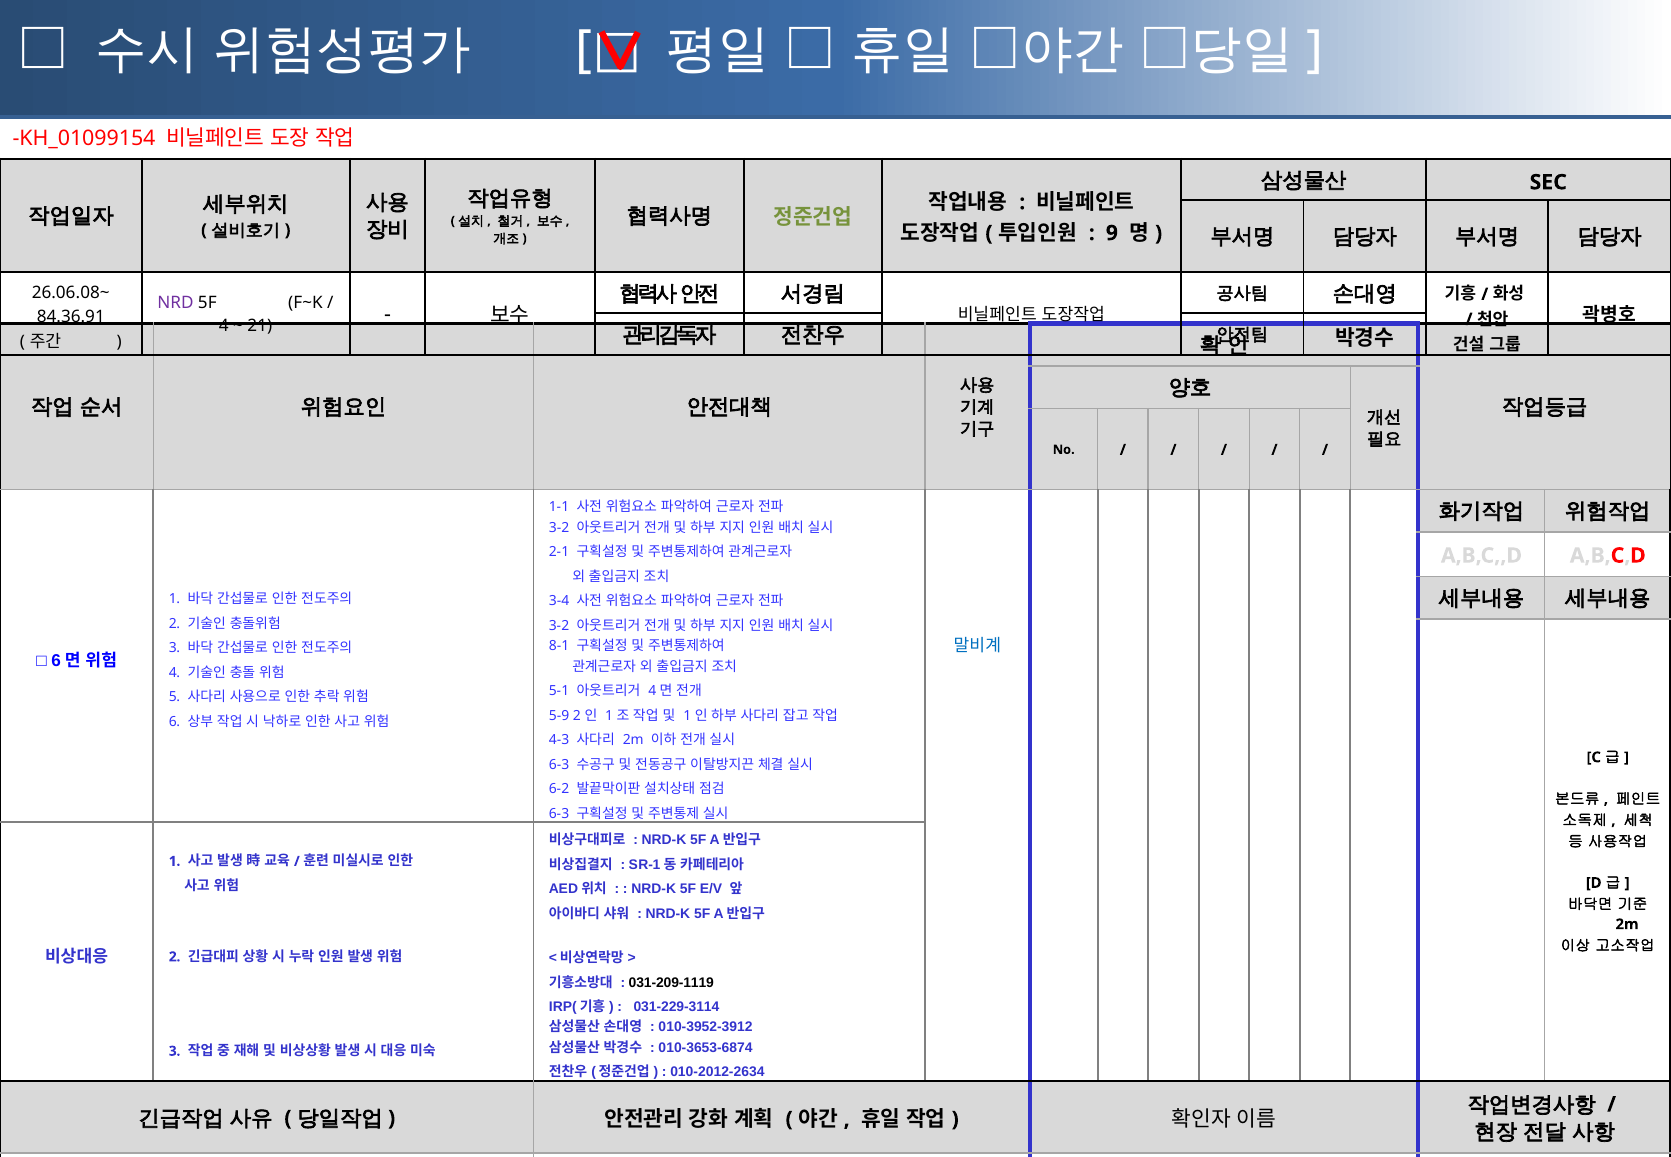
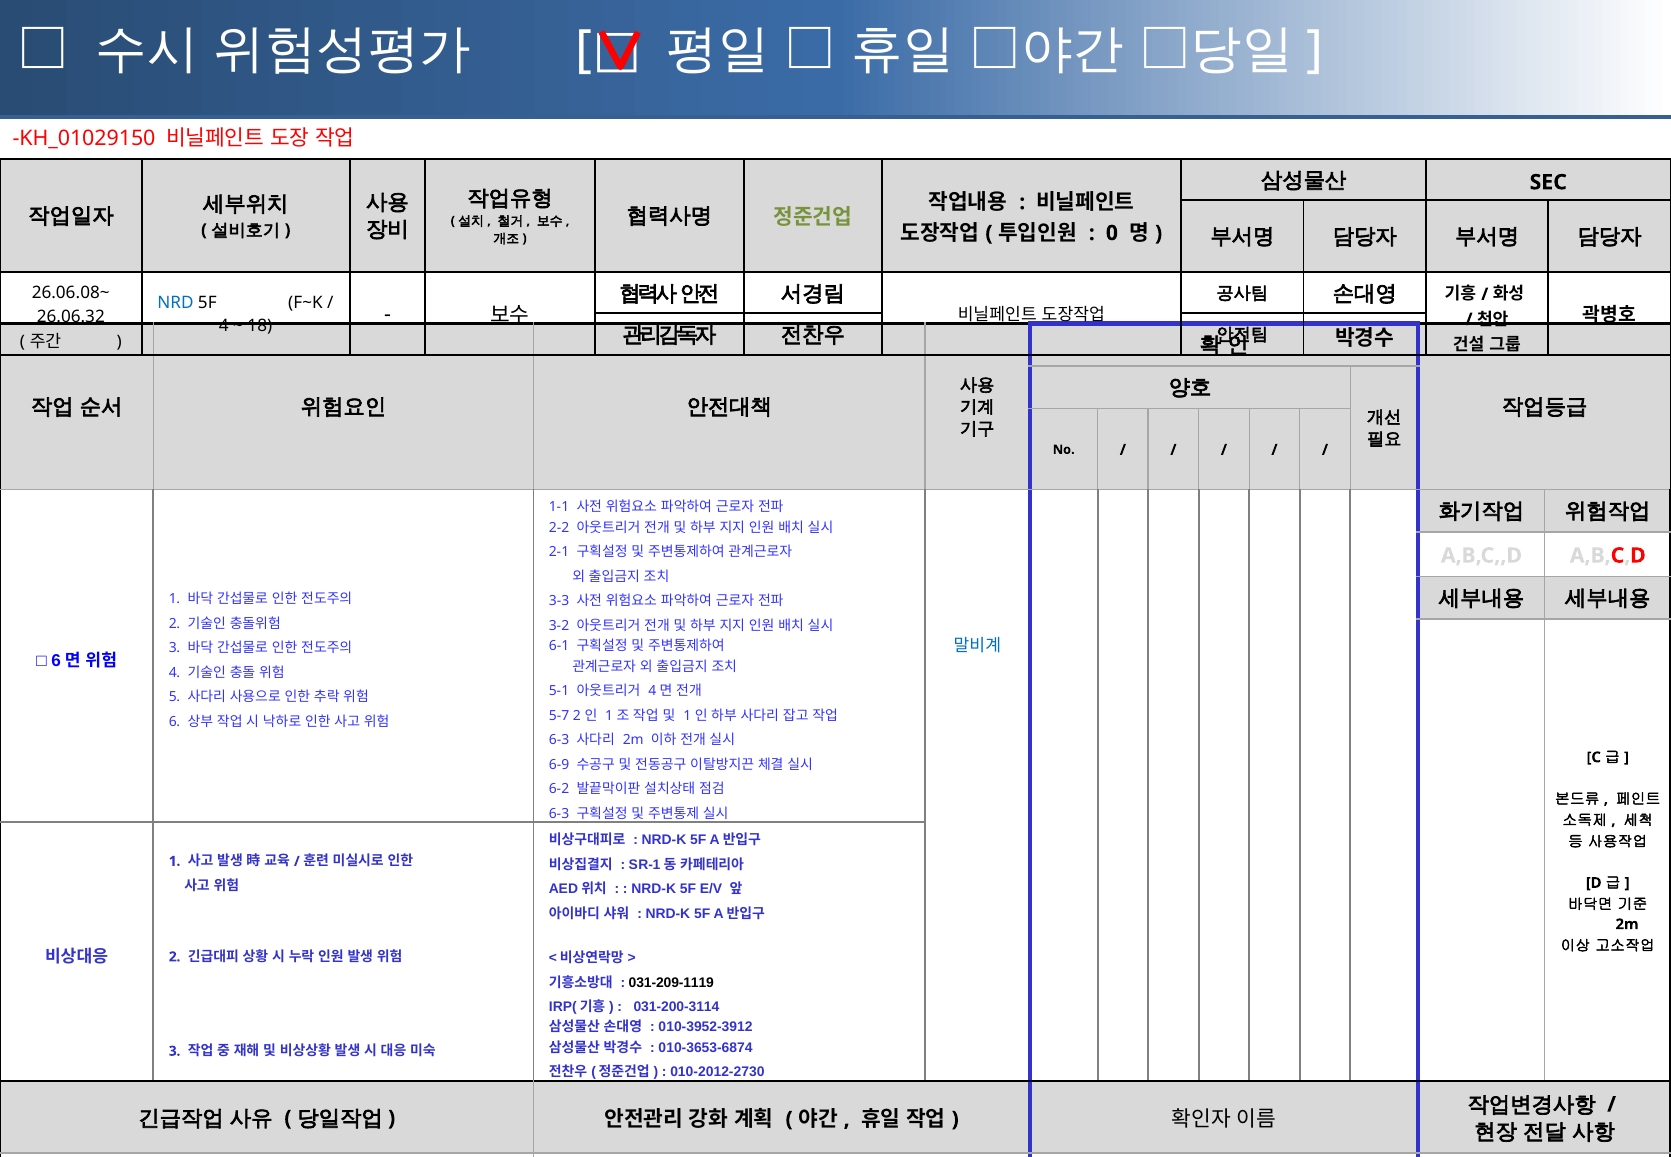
KH_01099154: KH_01099154 -> KH_01029150
9: 9 -> 0
NRD colour: purple -> blue
84.36.91: 84.36.91 -> 26.06.32
21: 21 -> 18
3-2 at (559, 527): 3-2 -> 2-2
3-4: 3-4 -> 3-3
8-1: 8-1 -> 6-1
5-9: 5-9 -> 5-7
4-3 at (559, 740): 4-3 -> 6-3
6-3 at (559, 764): 6-3 -> 6-9
031-229-3114: 031-229-3114 -> 031-200-3114
010-2012-2634: 010-2012-2634 -> 010-2012-2730
